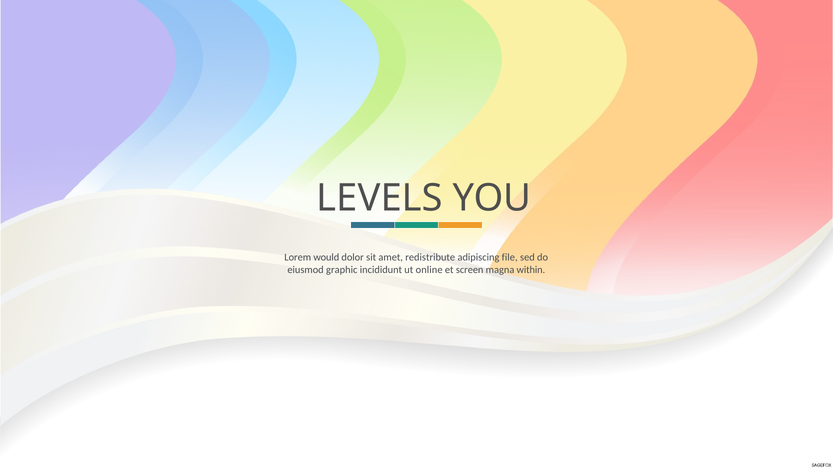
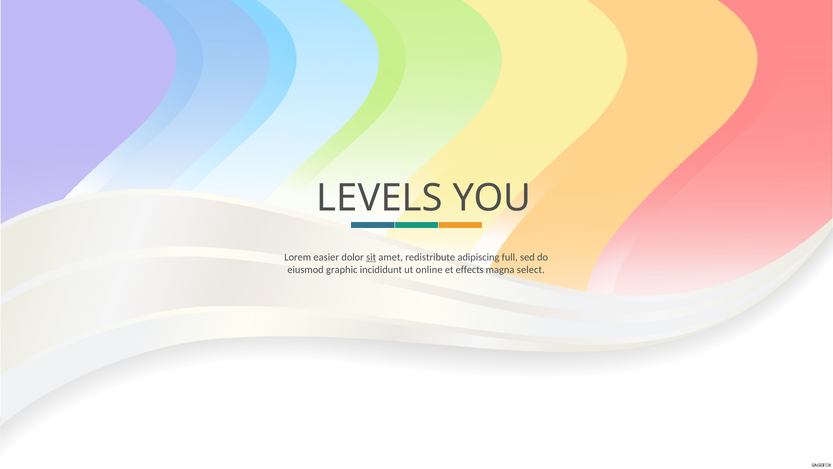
would: would -> easier
sit underline: none -> present
file: file -> full
screen: screen -> effects
within: within -> select
